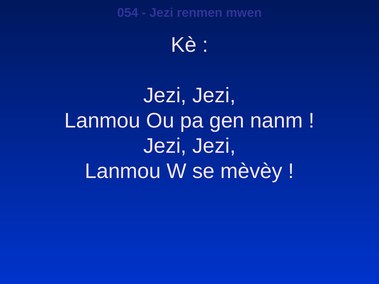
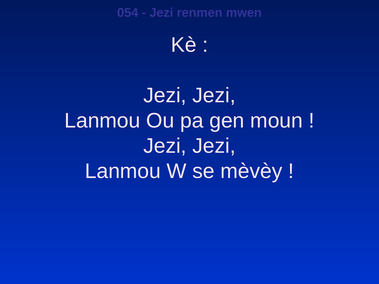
nanm: nanm -> moun
